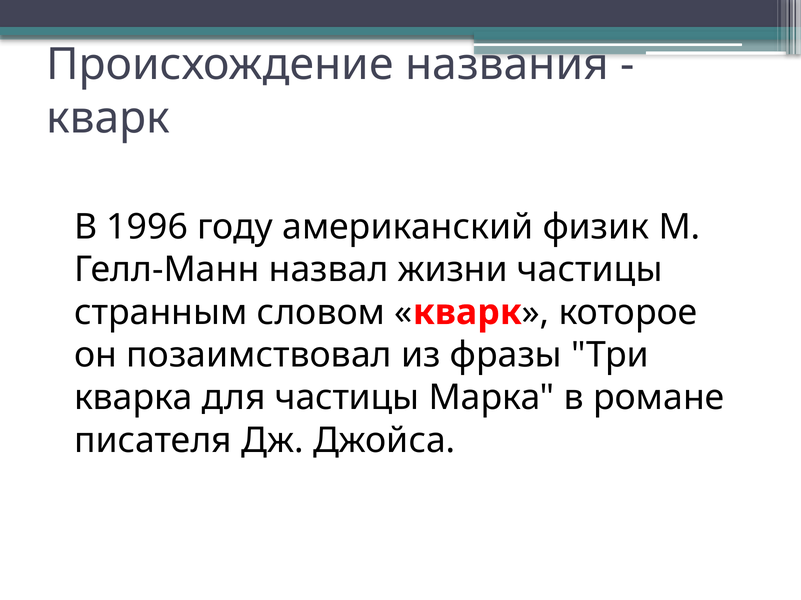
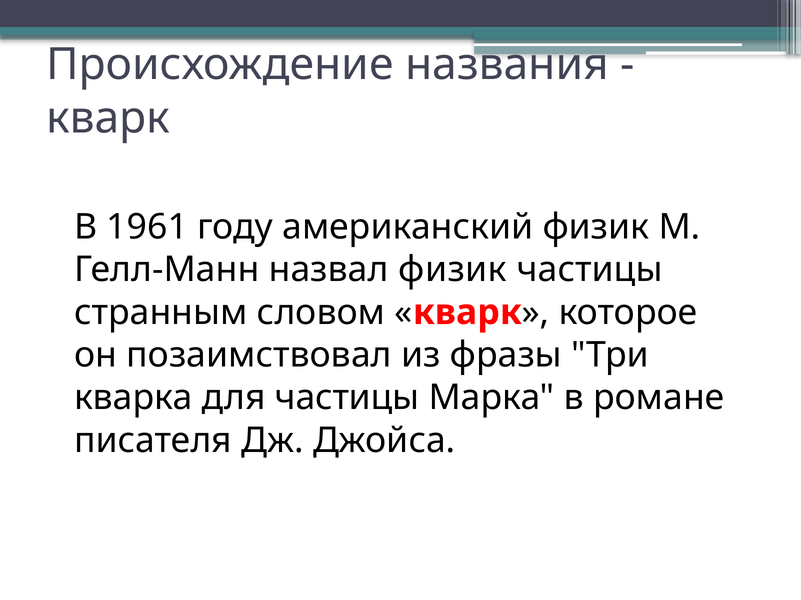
1996: 1996 -> 1961
назвал жизни: жизни -> физик
